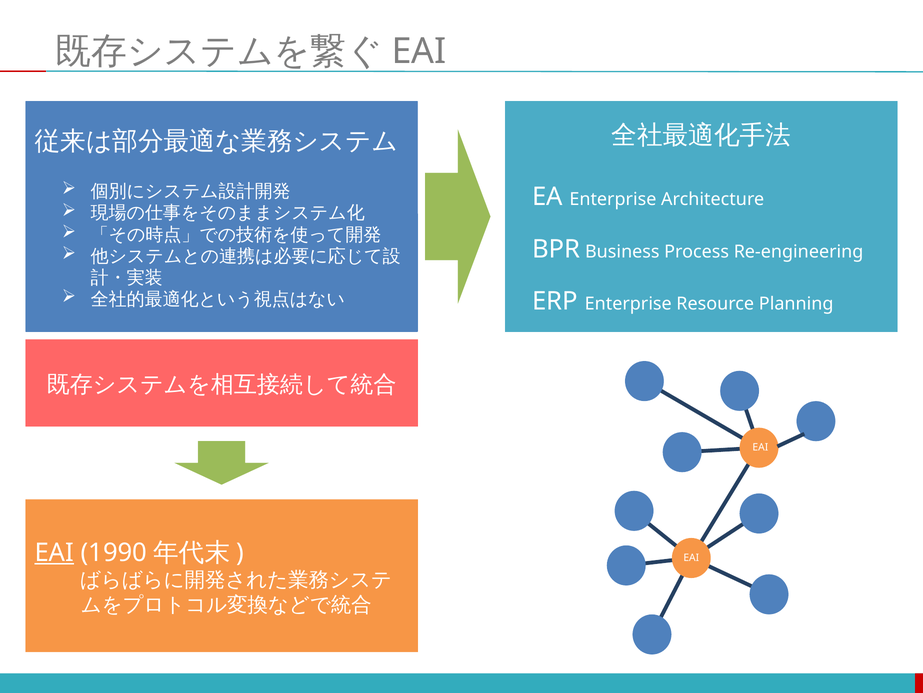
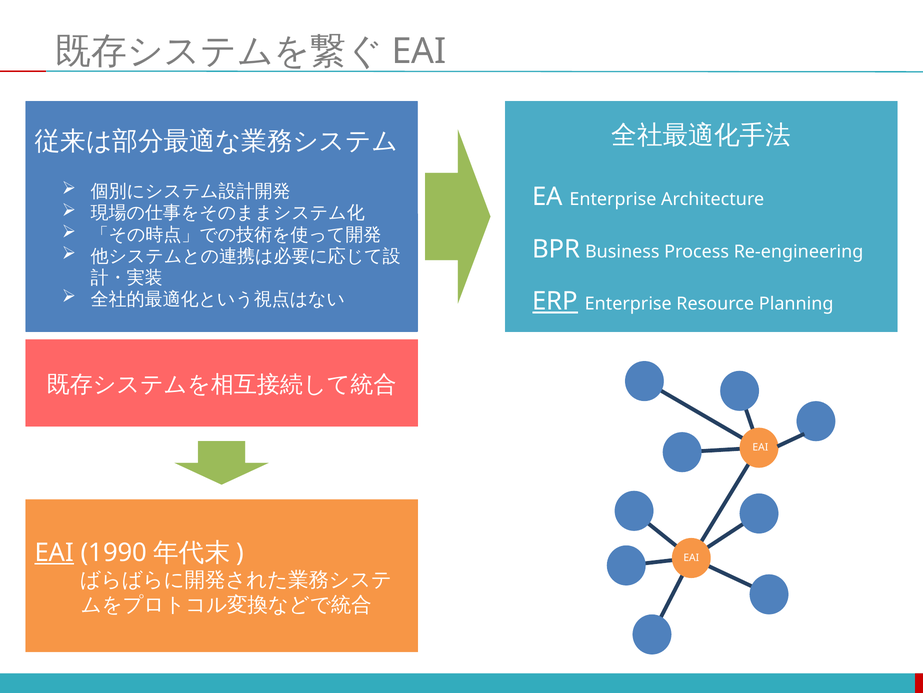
ERP underline: none -> present
